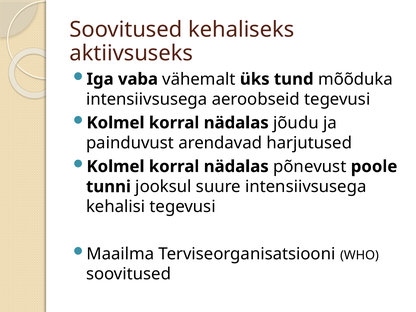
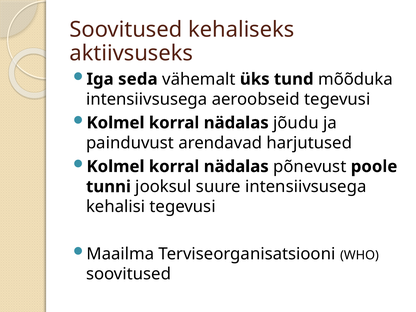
vaba: vaba -> seda
